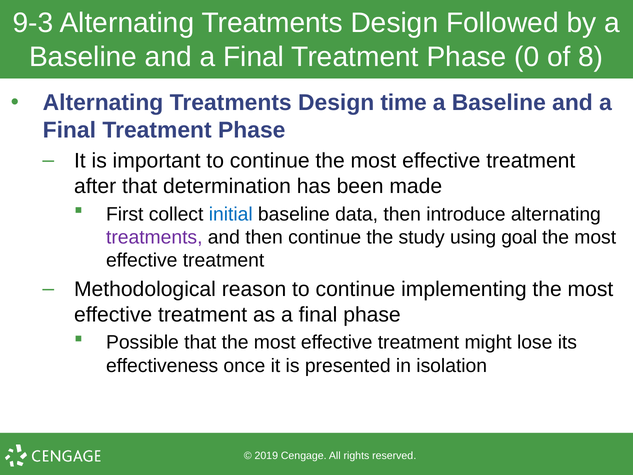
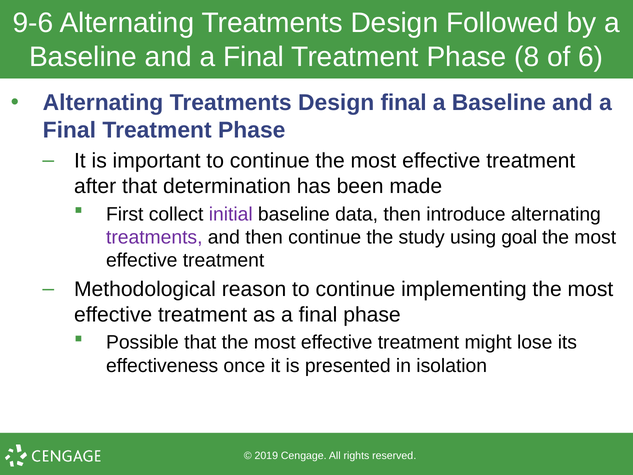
9-3: 9-3 -> 9-6
0: 0 -> 8
8: 8 -> 6
Design time: time -> final
initial colour: blue -> purple
